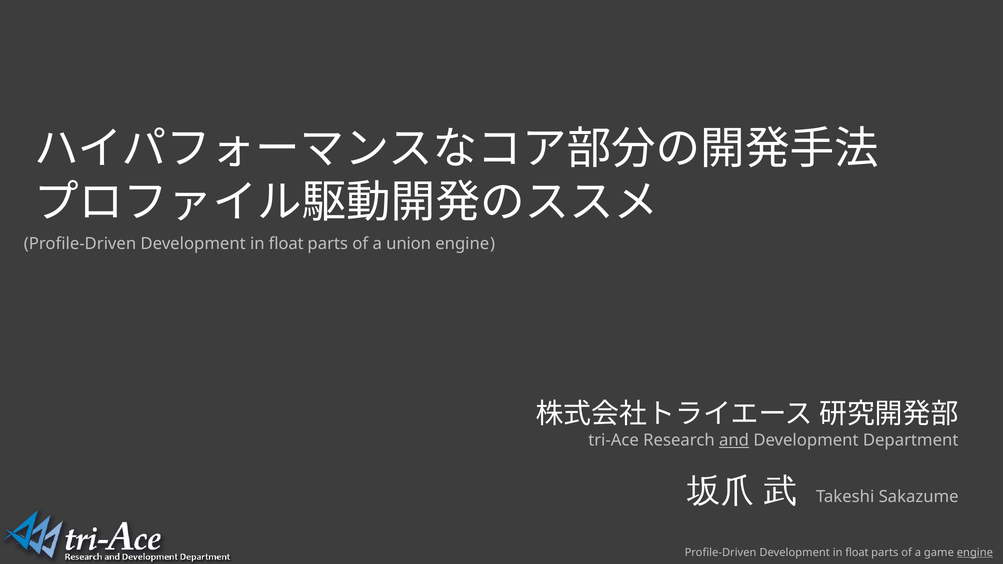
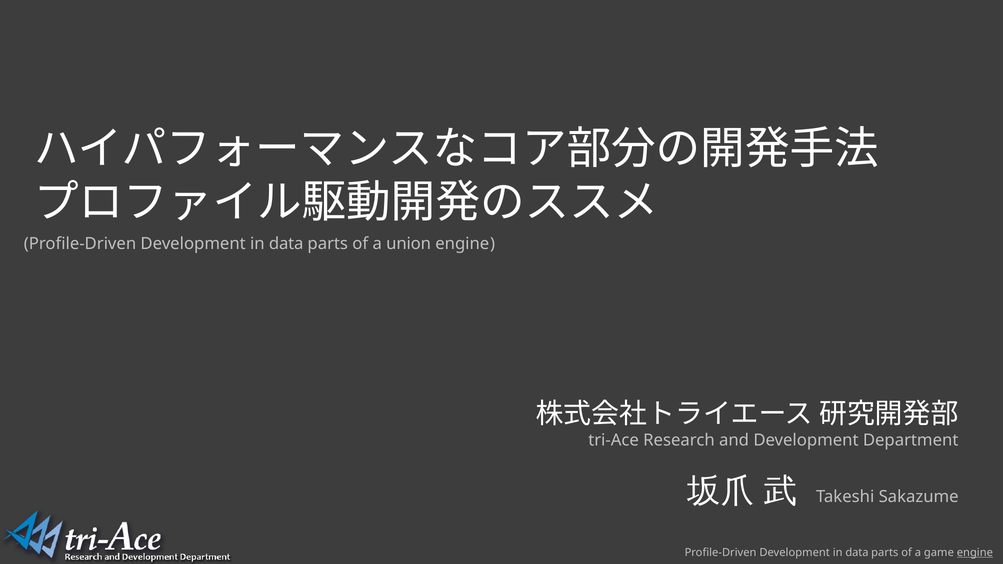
float at (286, 244): float -> data
and underline: present -> none
float at (857, 553): float -> data
